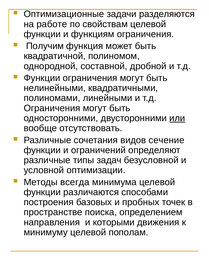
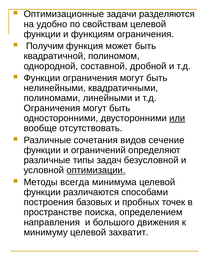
работе: работе -> удобно
оптимизации underline: none -> present
которыми: которыми -> большого
пополам: пополам -> захватит
